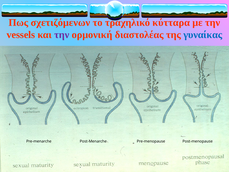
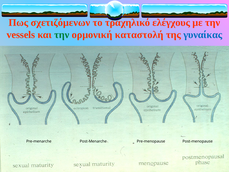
κύτταρα: κύτταρα -> ελέγχους
την at (62, 35) colour: purple -> green
διαστολέας: διαστολέας -> καταστολή
